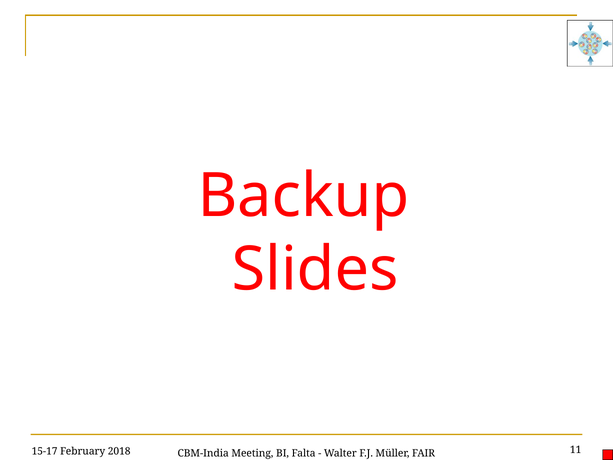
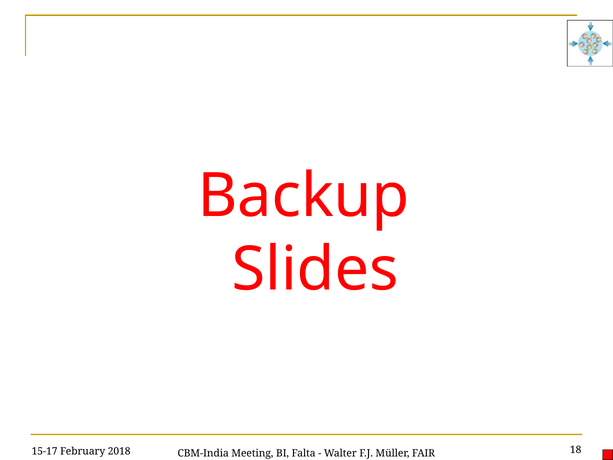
11: 11 -> 18
